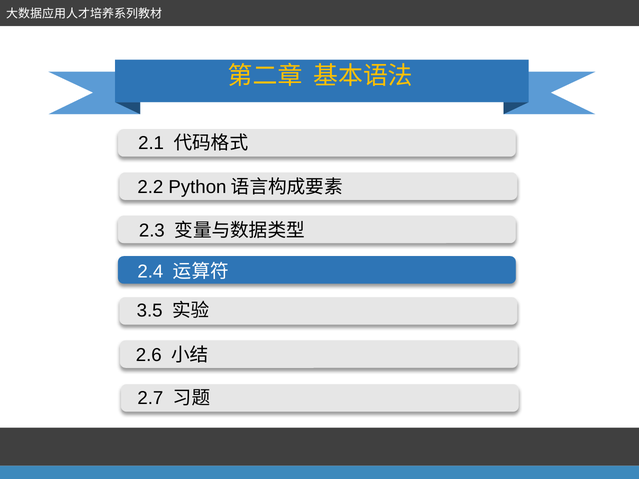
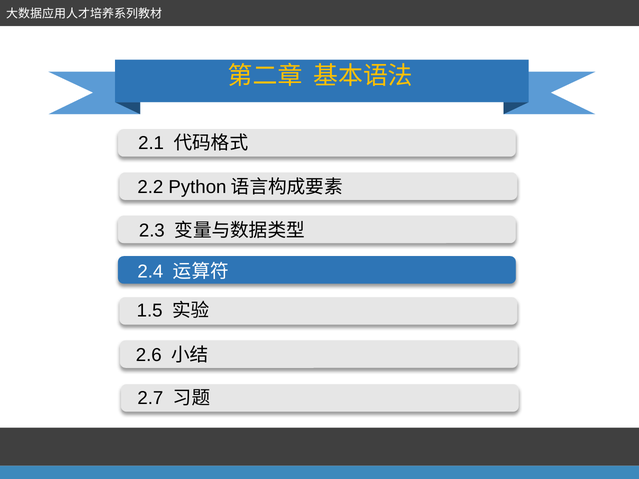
3.5: 3.5 -> 1.5
